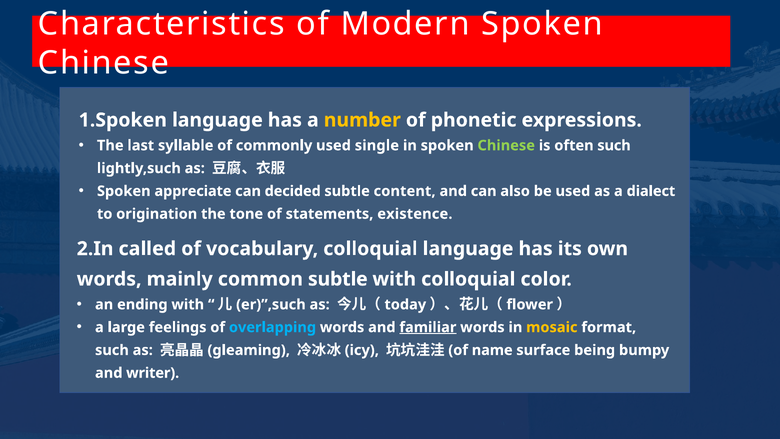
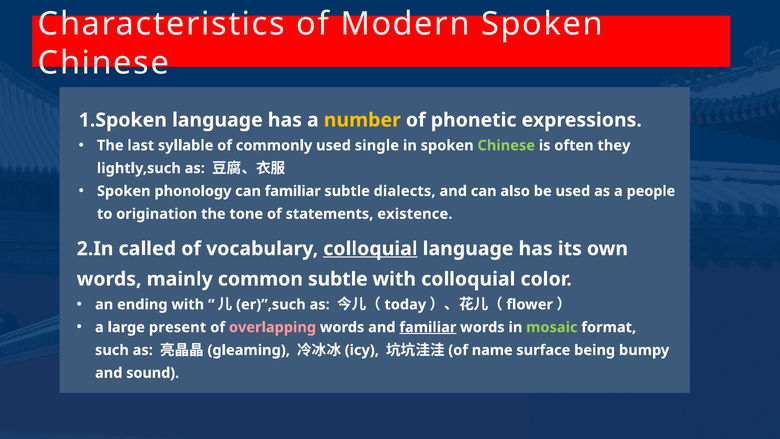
often such: such -> they
appreciate: appreciate -> phonology
can decided: decided -> familiar
content: content -> dialects
dialect: dialect -> people
colloquial at (370, 249) underline: none -> present
feelings: feelings -> present
overlapping colour: light blue -> pink
mosaic colour: yellow -> light green
writer: writer -> sound
